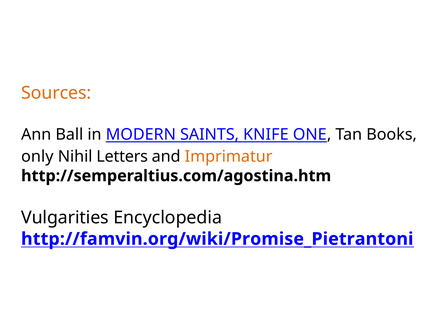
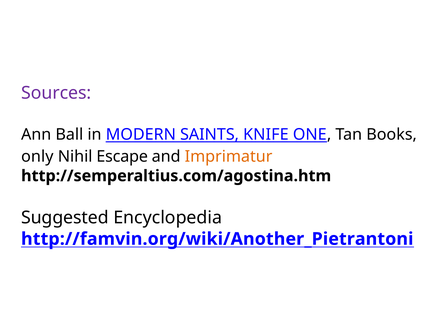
Sources colour: orange -> purple
Letters: Letters -> Escape
Vulgarities: Vulgarities -> Suggested
http://famvin.org/wiki/Promise_Pietrantoni: http://famvin.org/wiki/Promise_Pietrantoni -> http://famvin.org/wiki/Another_Pietrantoni
